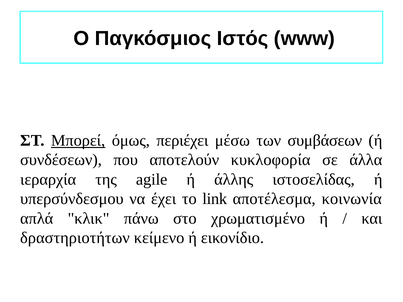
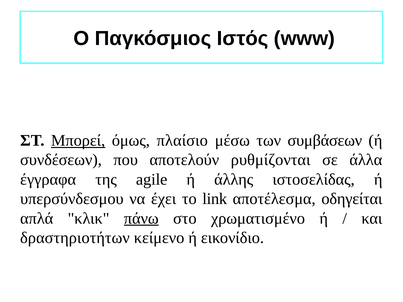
περιέχει: περιέχει -> πλαίσιο
κυκλοφορία: κυκλοφορία -> ρυθμίζονται
ιεραρχία: ιεραρχία -> έγγραφα
κοινωνία: κοινωνία -> οδηγείται
πάνω underline: none -> present
